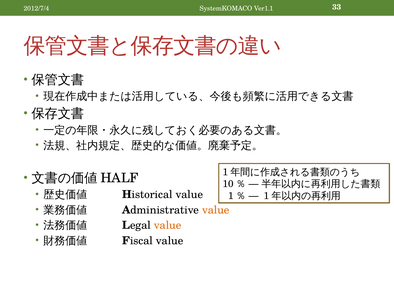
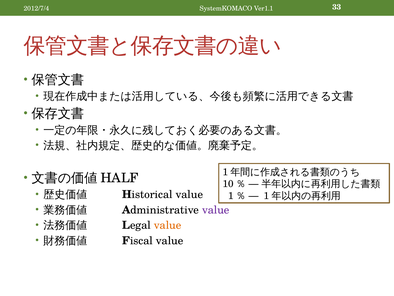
value at (216, 210) colour: orange -> purple
